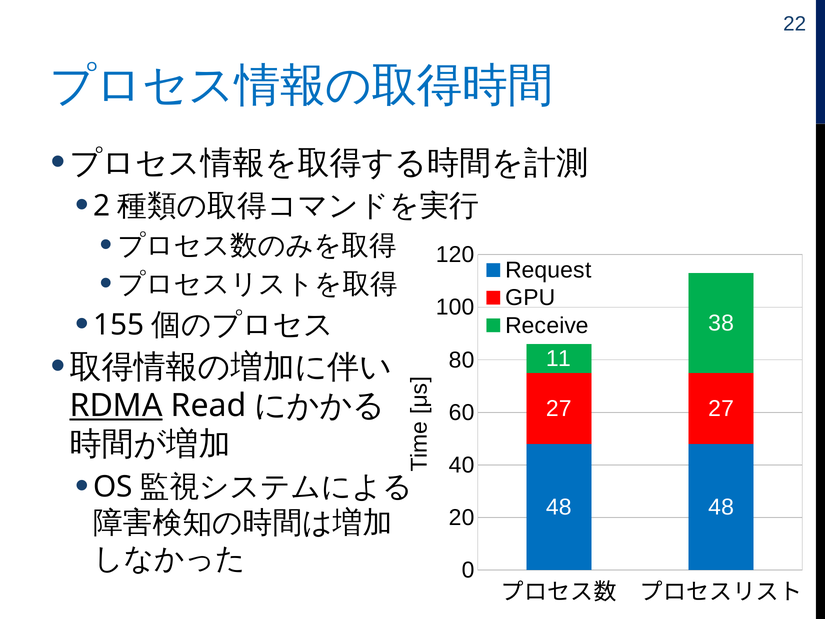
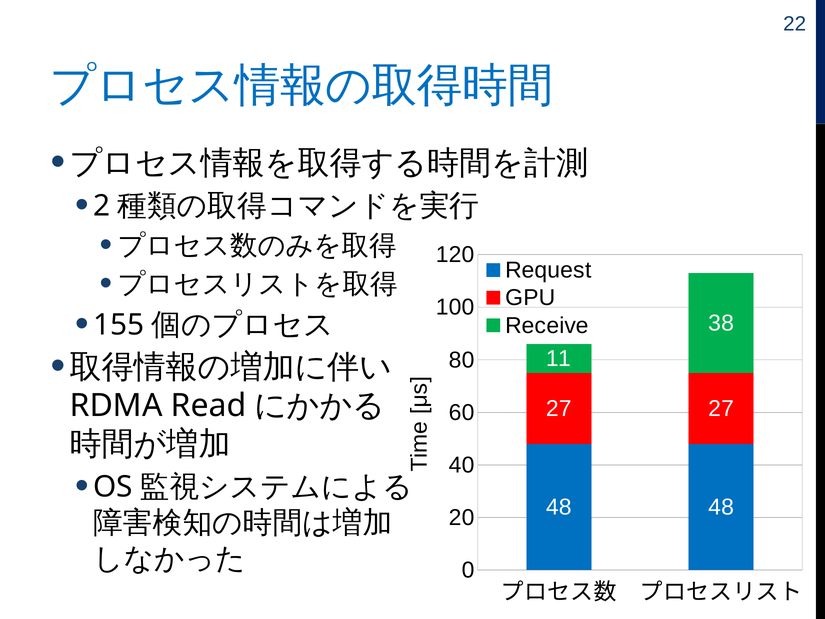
RDMA underline: present -> none
